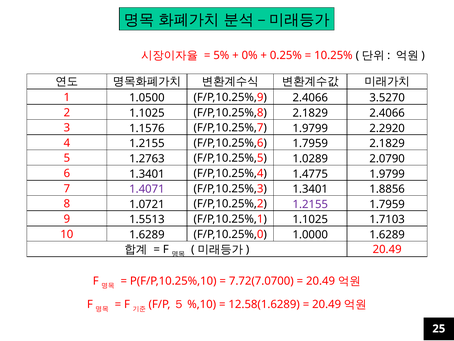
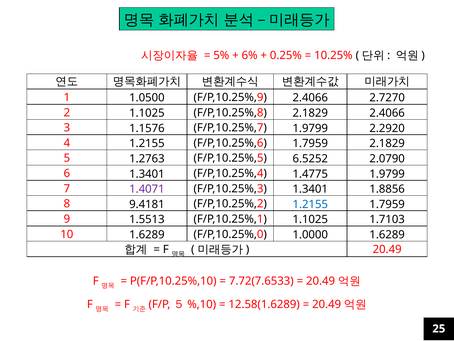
0%: 0% -> 6%
3.5270: 3.5270 -> 2.7270
1.0289: 1.0289 -> 6.5252
1.0721: 1.0721 -> 9.4181
1.2155 at (310, 204) colour: purple -> blue
7.72(7.0700: 7.72(7.0700 -> 7.72(7.6533
